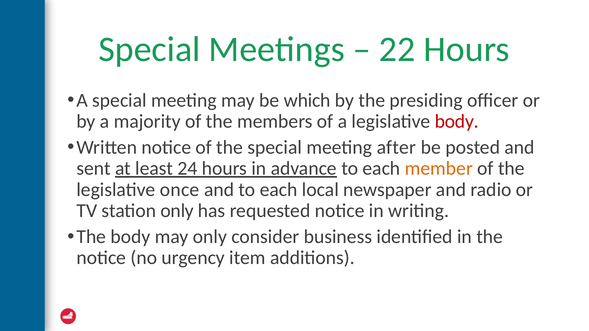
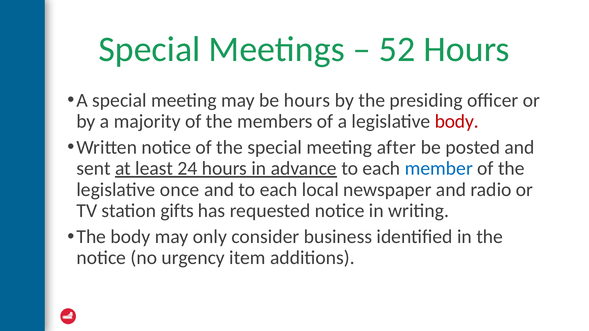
22: 22 -> 52
be which: which -> hours
member colour: orange -> blue
station only: only -> gifts
